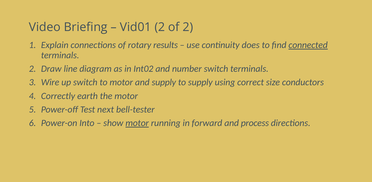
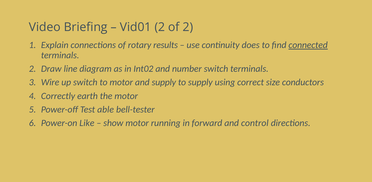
next: next -> able
Into: Into -> Like
motor at (137, 123) underline: present -> none
process: process -> control
